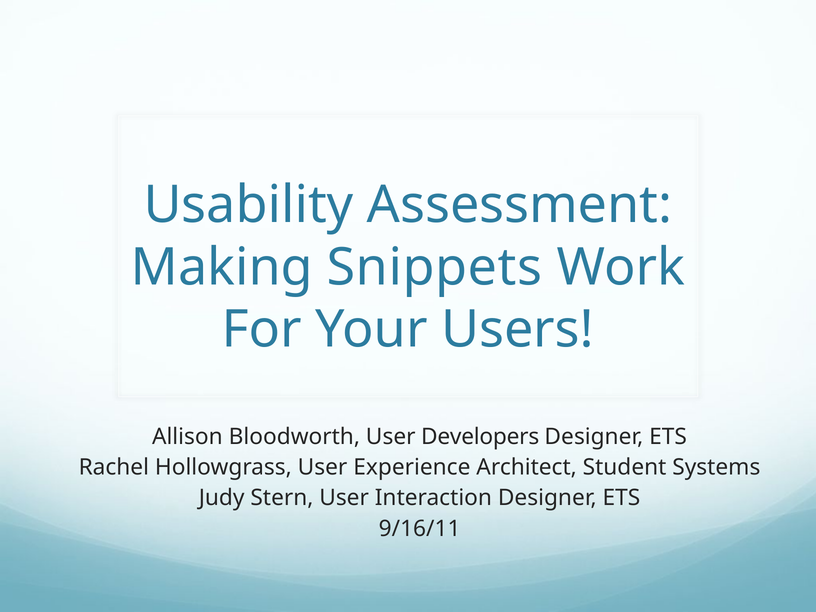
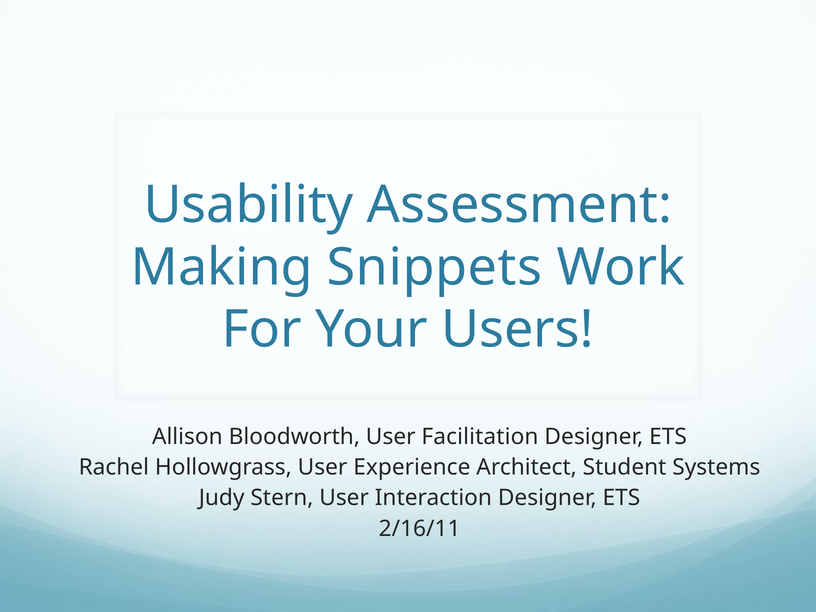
Developers: Developers -> Facilitation
9/16/11: 9/16/11 -> 2/16/11
